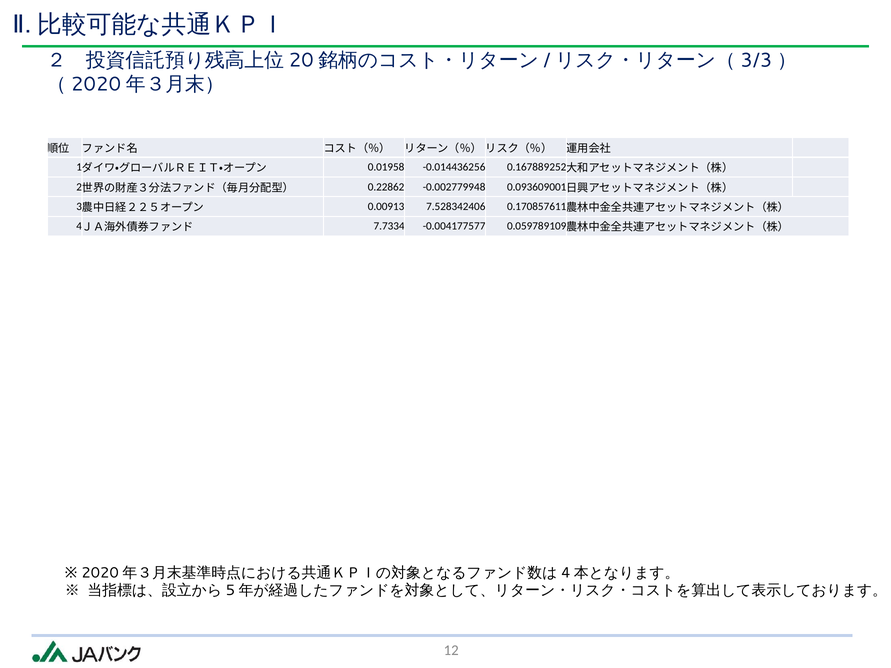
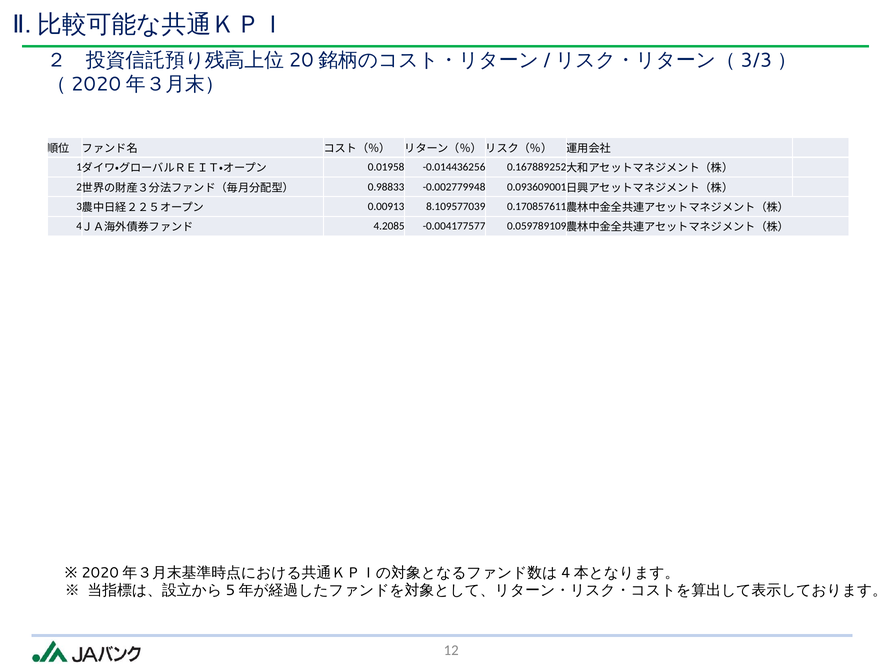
0.22862: 0.22862 -> 0.98833
7.528342406: 7.528342406 -> 8.109577039
7.7334: 7.7334 -> 4.2085
